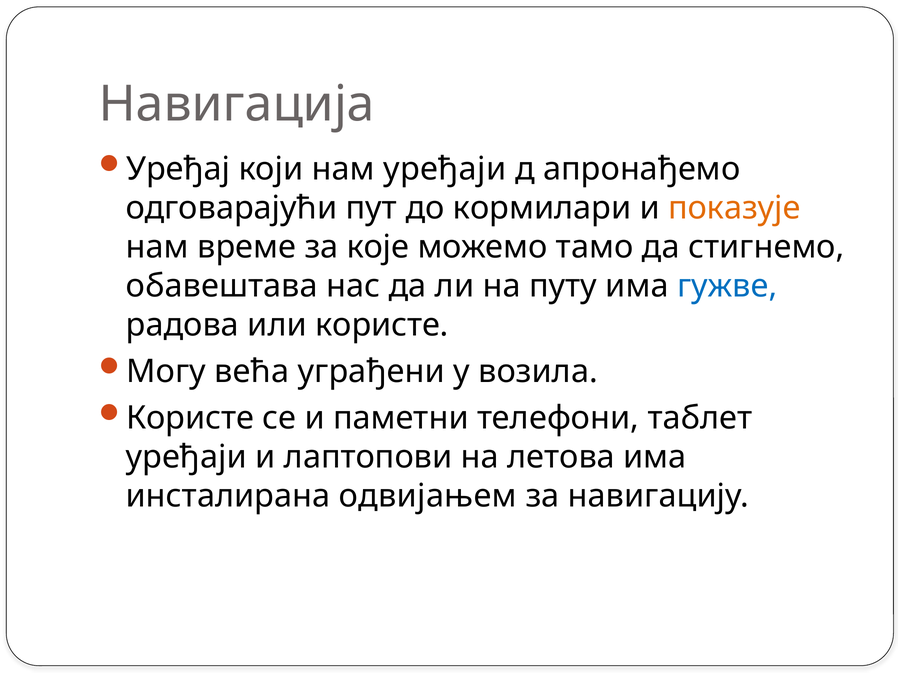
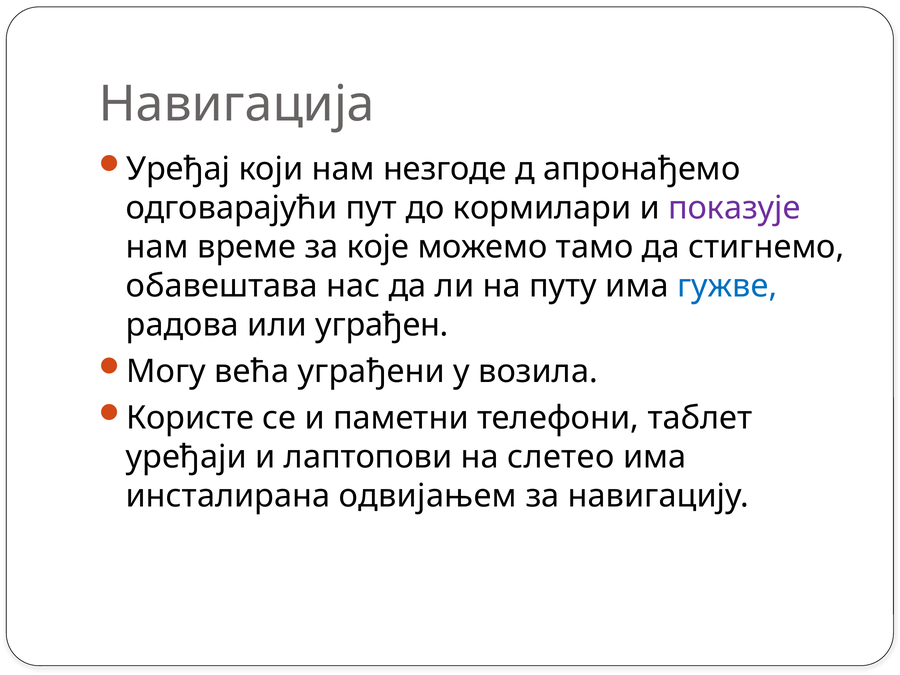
нам уређаји: уређаји -> незгоде
показује colour: orange -> purple
или користе: користе -> уграђен
летова: летова -> слетео
